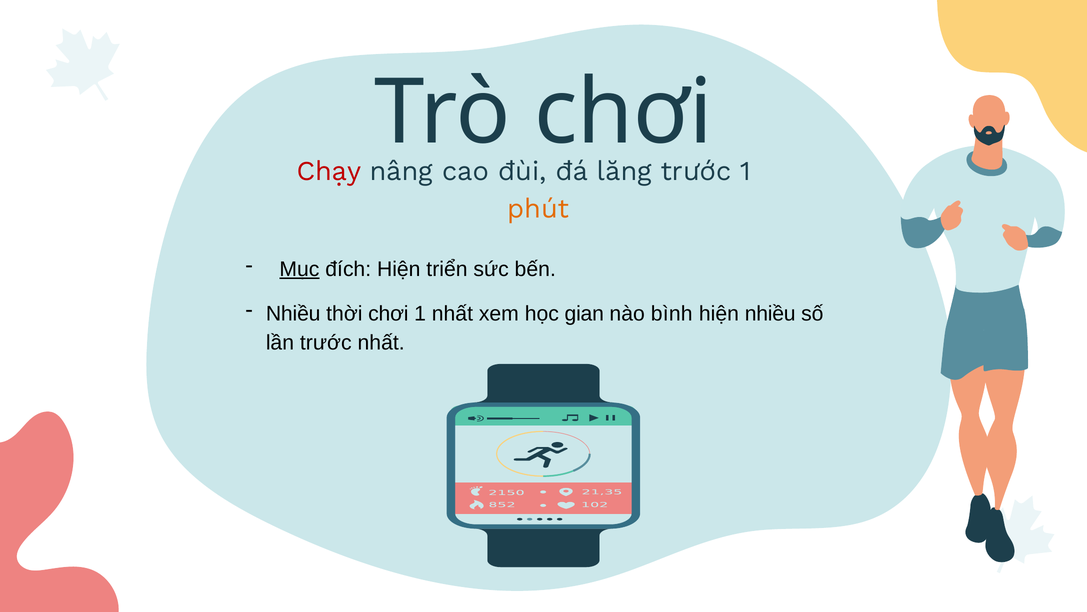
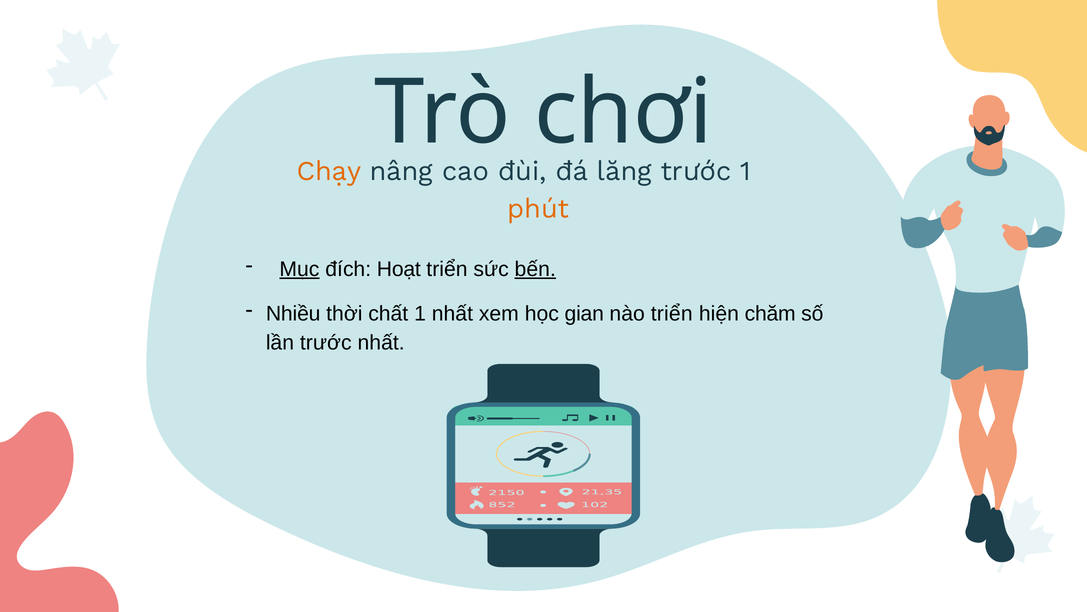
Chạy colour: red -> orange
đích Hiện: Hiện -> Hoạt
bến underline: none -> present
thời chơi: chơi -> chất
nào bình: bình -> triển
hiện nhiều: nhiều -> chăm
